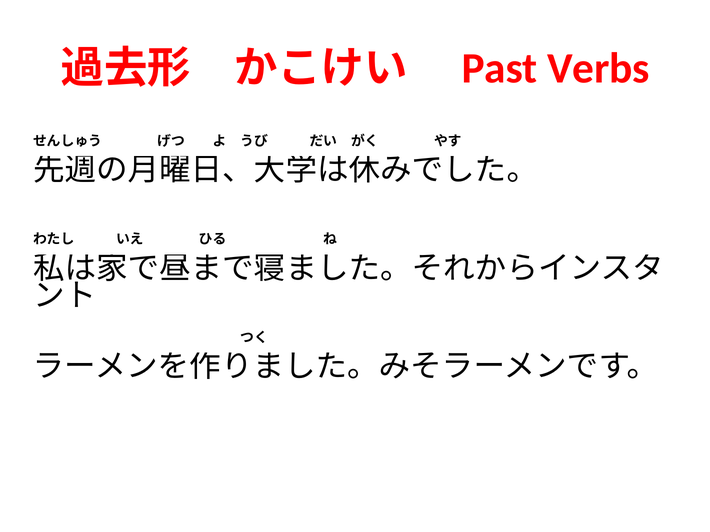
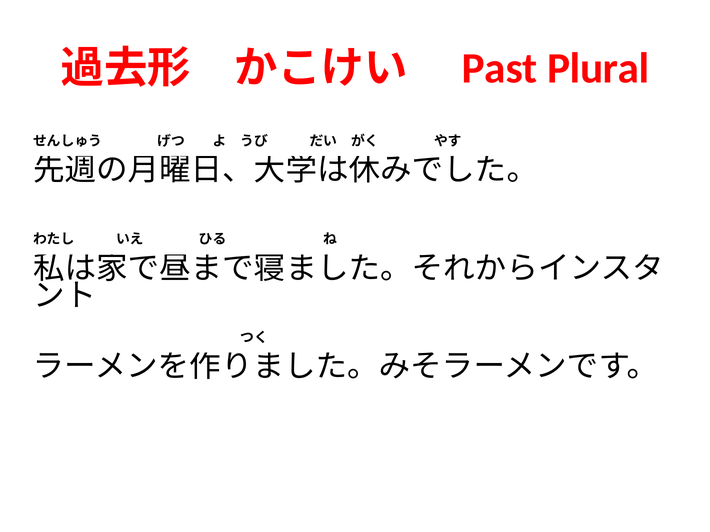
Verbs: Verbs -> Plural
